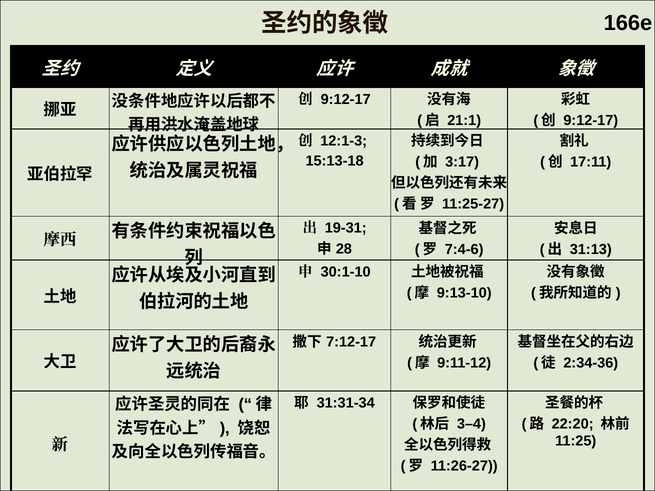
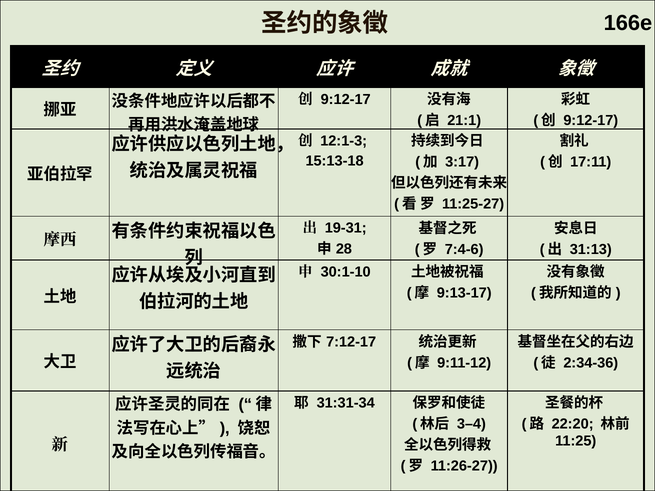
9:13-10: 9:13-10 -> 9:13-17
